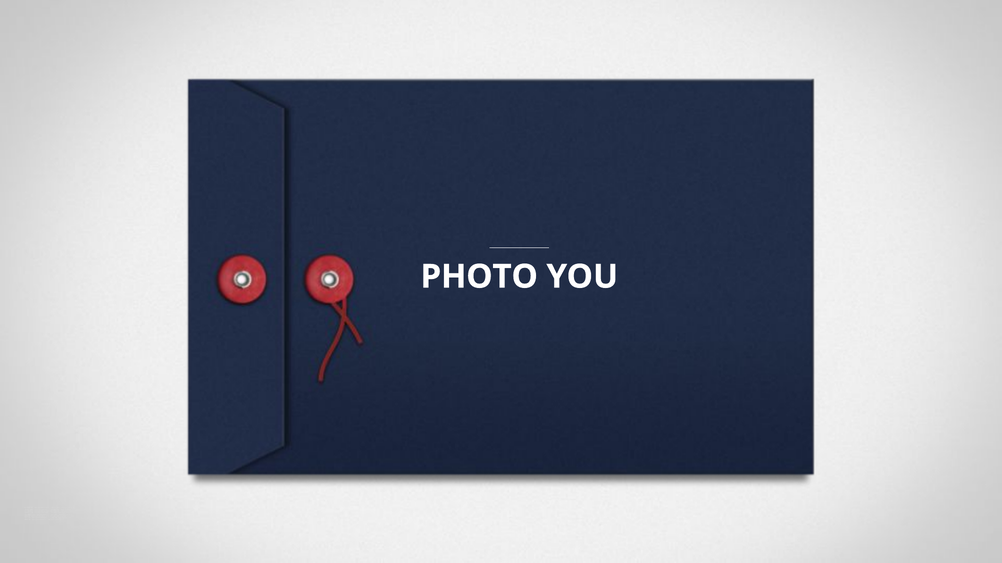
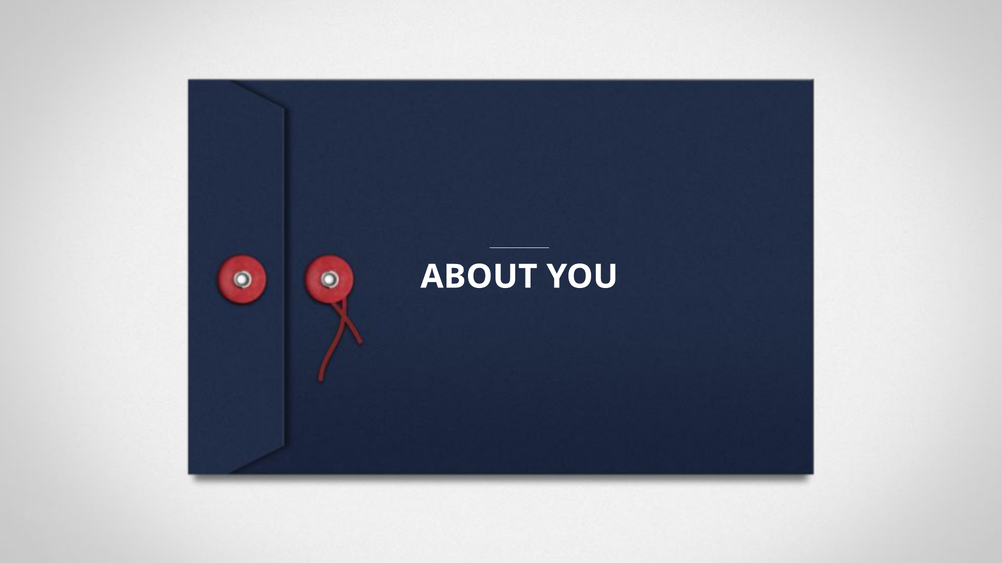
PHOTO: PHOTO -> ABOUT
